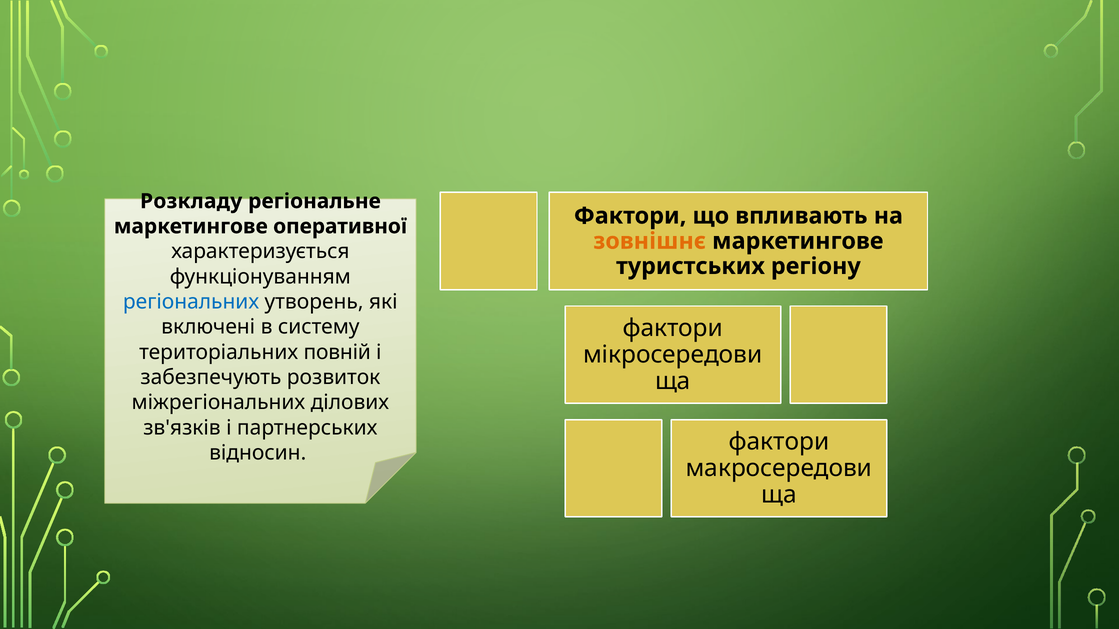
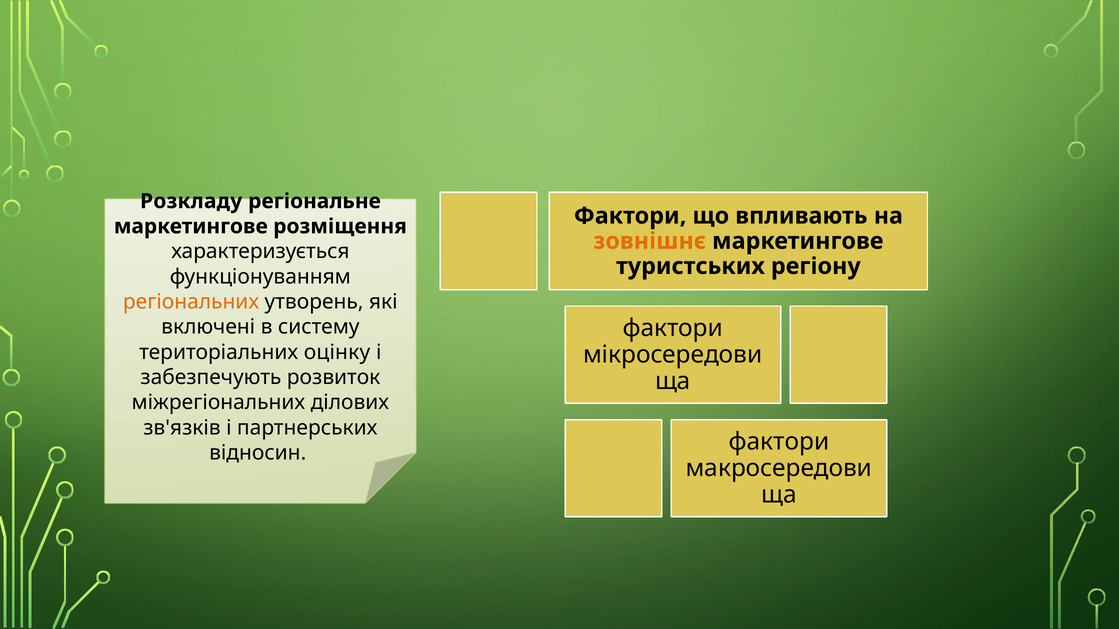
оперативної: оперативної -> розміщення
регіональних colour: blue -> orange
повній: повній -> оцінку
